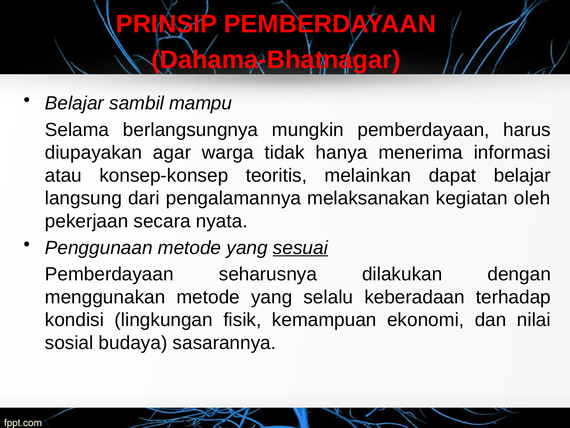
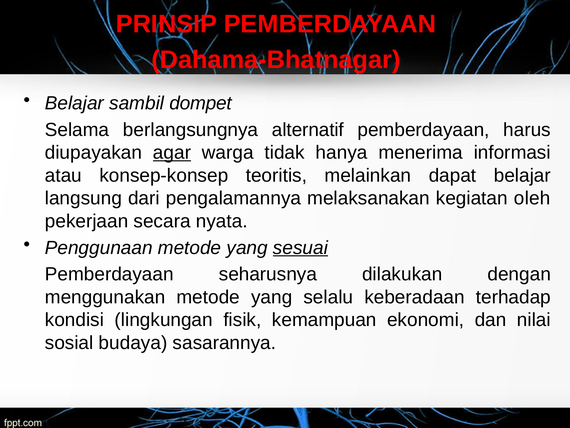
mampu: mampu -> dompet
mungkin: mungkin -> alternatif
agar underline: none -> present
